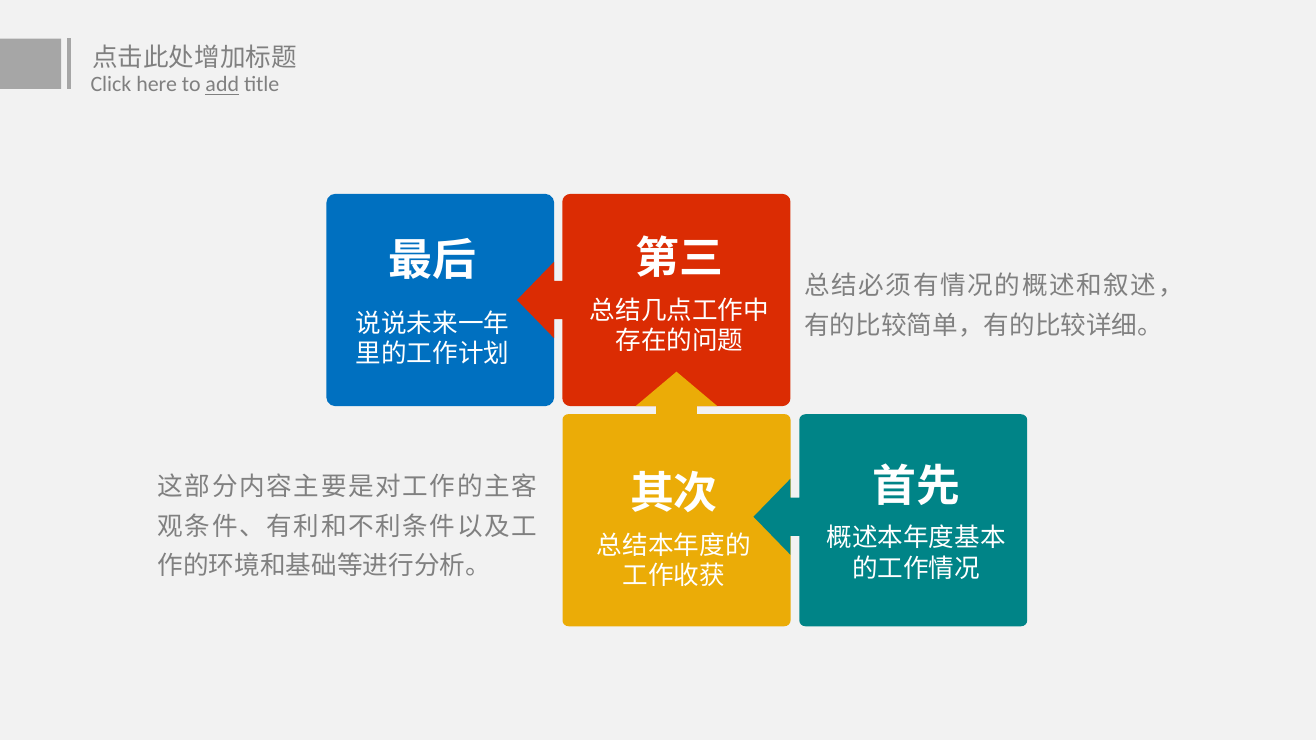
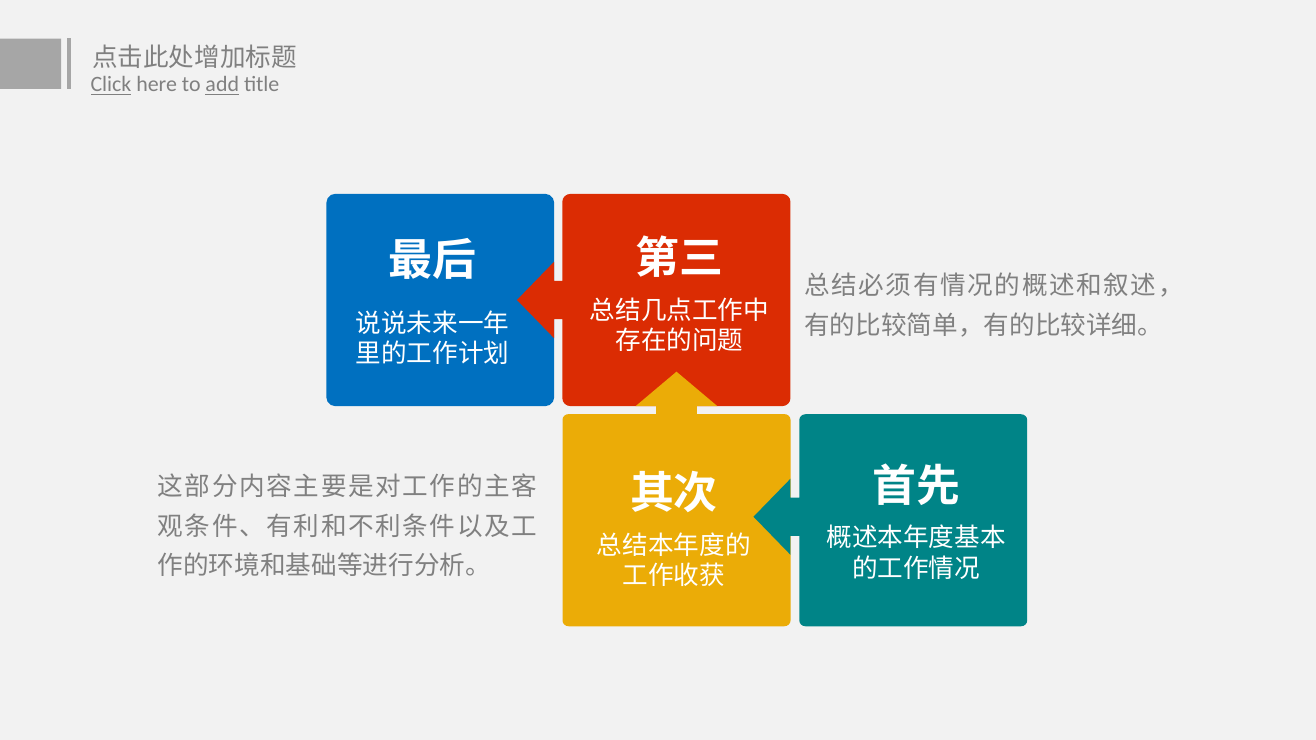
Click underline: none -> present
